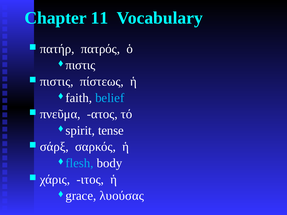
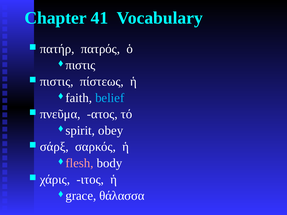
11: 11 -> 41
tense: tense -> obey
flesh colour: light blue -> pink
λυούσας: λυούσας -> θάλασσα
